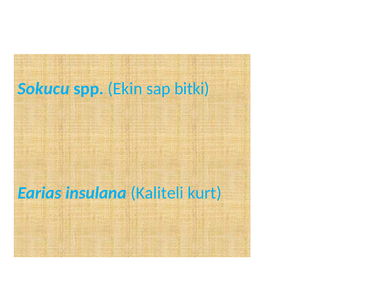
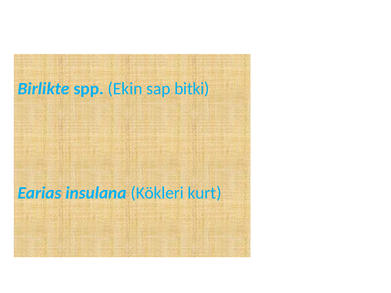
Sokucu: Sokucu -> Birlikte
Kaliteli: Kaliteli -> Kökleri
